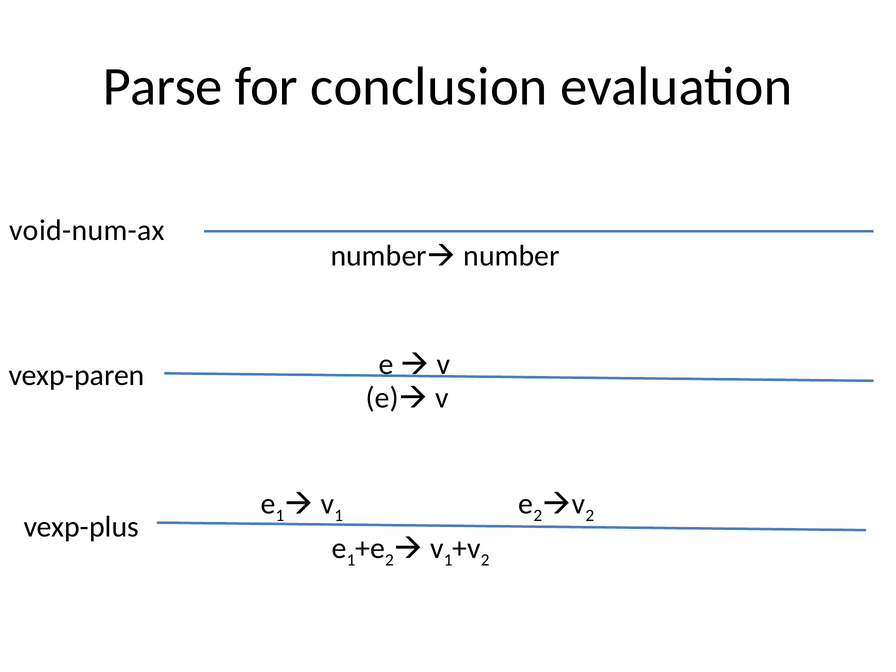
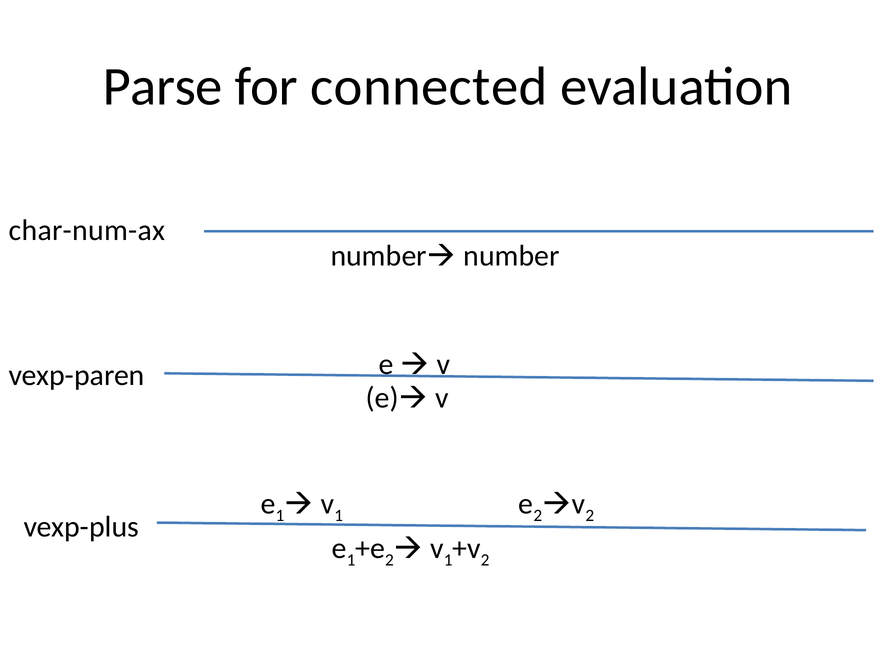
conclusion: conclusion -> connected
void-num-ax: void-num-ax -> char-num-ax
